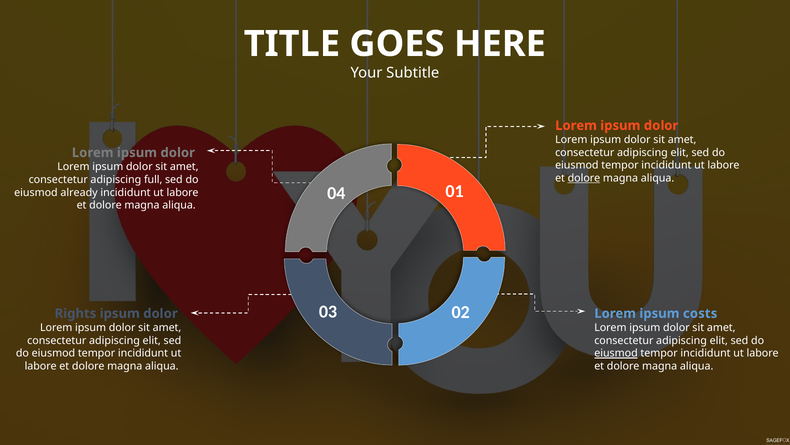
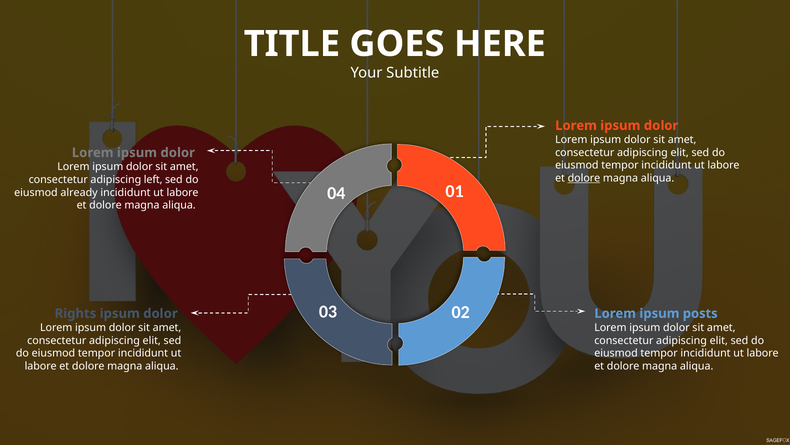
full: full -> left
costs: costs -> posts
eiusmod at (616, 353) underline: present -> none
